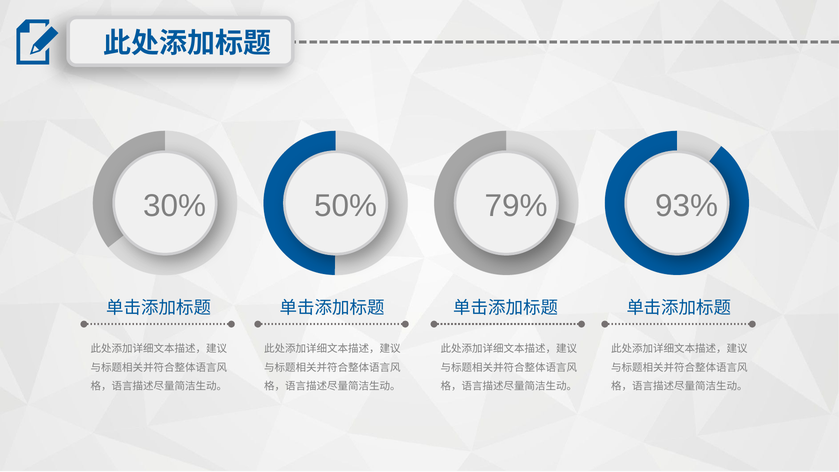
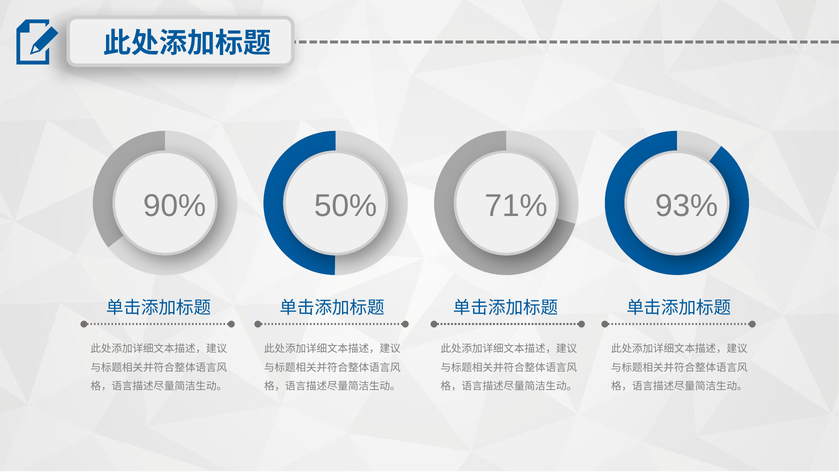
30%: 30% -> 90%
79%: 79% -> 71%
